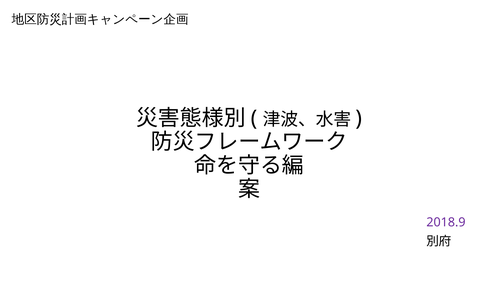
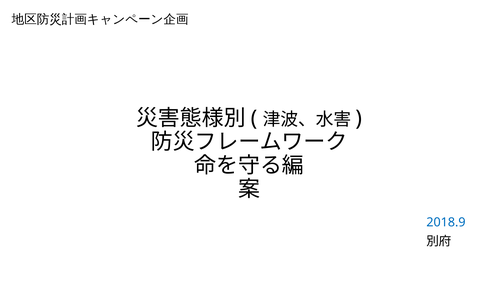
2018.9 colour: purple -> blue
